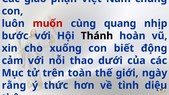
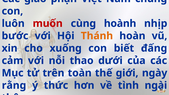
quang: quang -> hoành
Thánh colour: black -> orange
động: động -> đấng
diệu: diệu -> ngài
